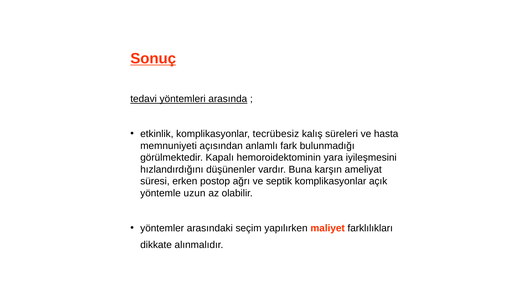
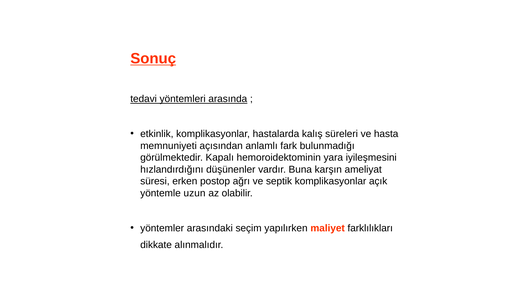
tecrübesiz: tecrübesiz -> hastalarda
